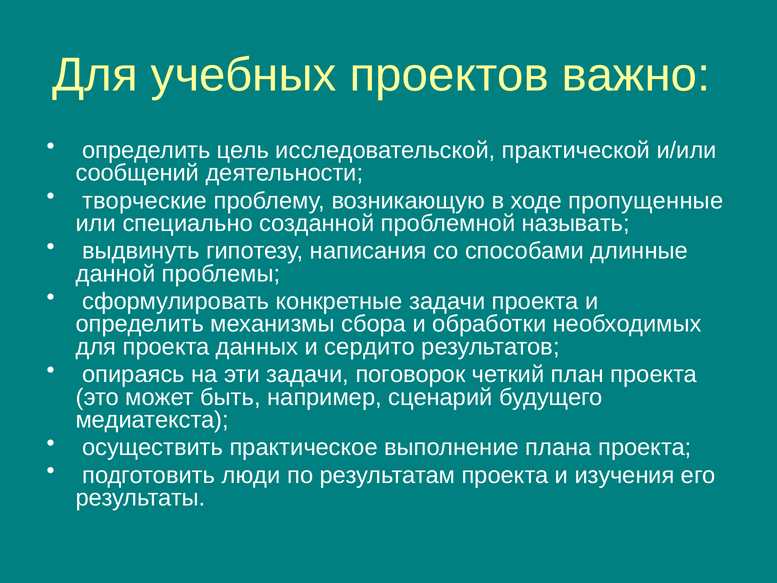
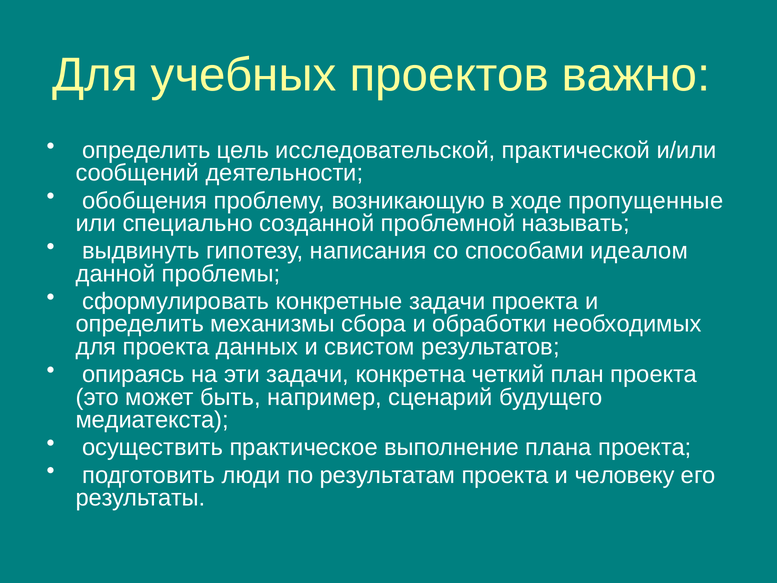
творческие: творческие -> обобщения
длинные: длинные -> идеалом
сердито: сердито -> свистом
поговорок: поговорок -> конкретна
изучения: изучения -> человеку
